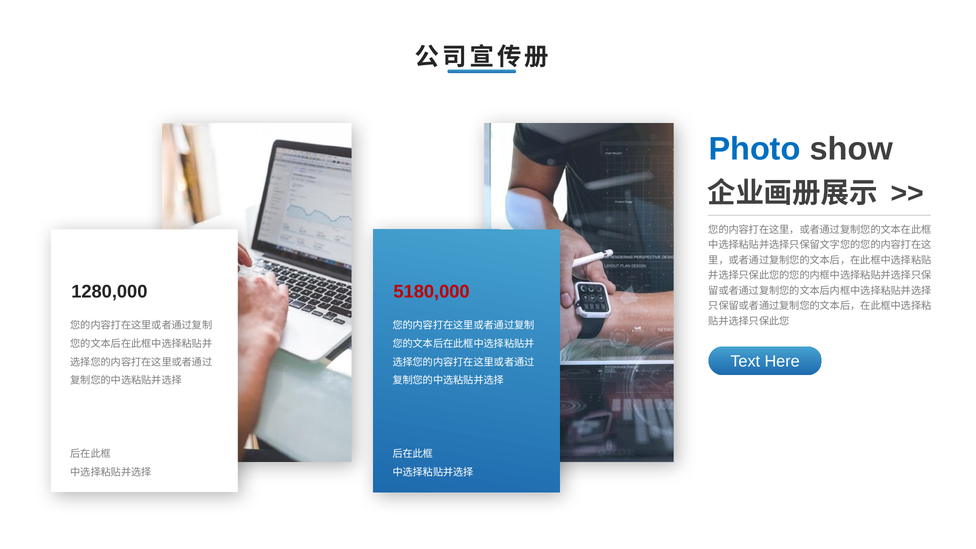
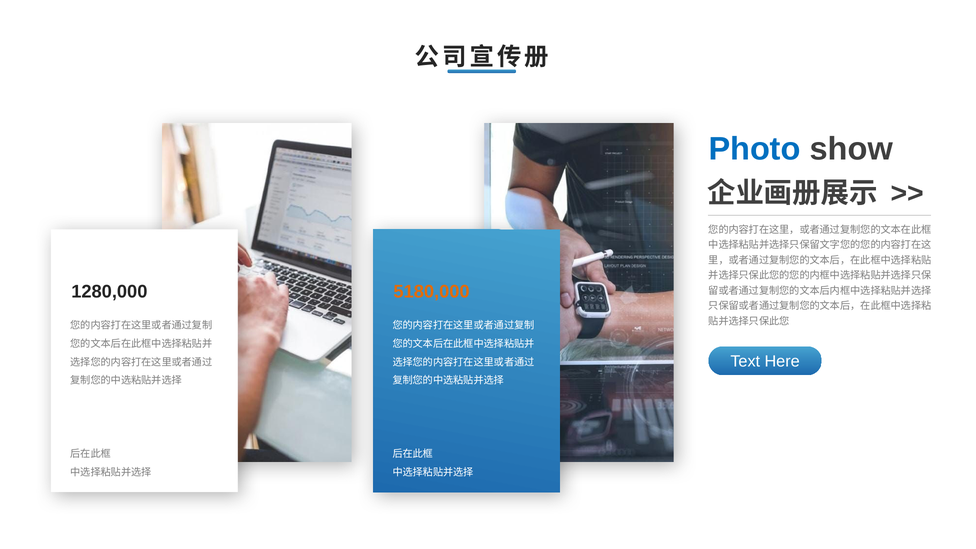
5180,000 colour: red -> orange
